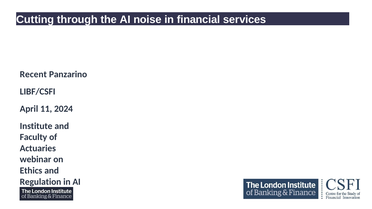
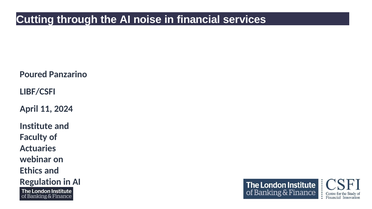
Recent: Recent -> Poured
